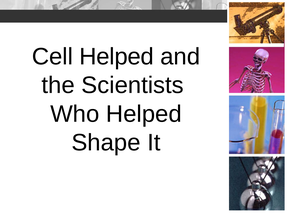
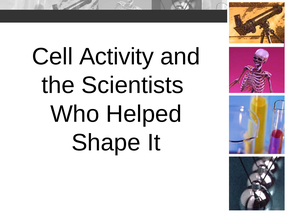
Cell Helped: Helped -> Activity
